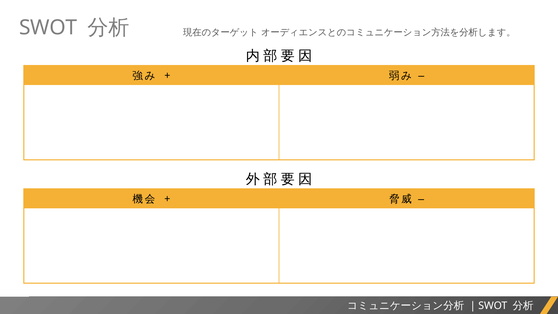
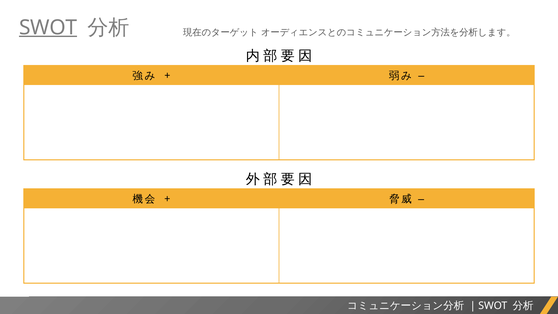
SWOT at (48, 27) underline: none -> present
